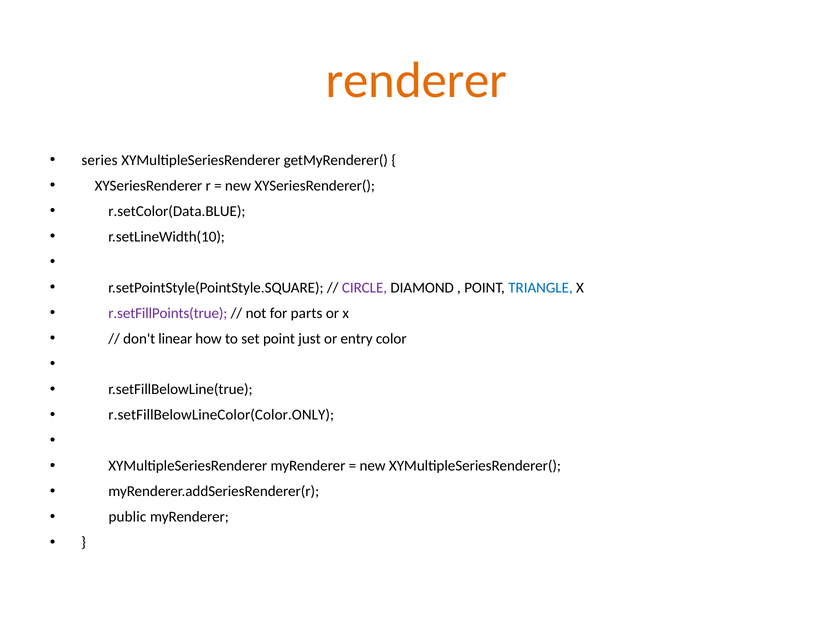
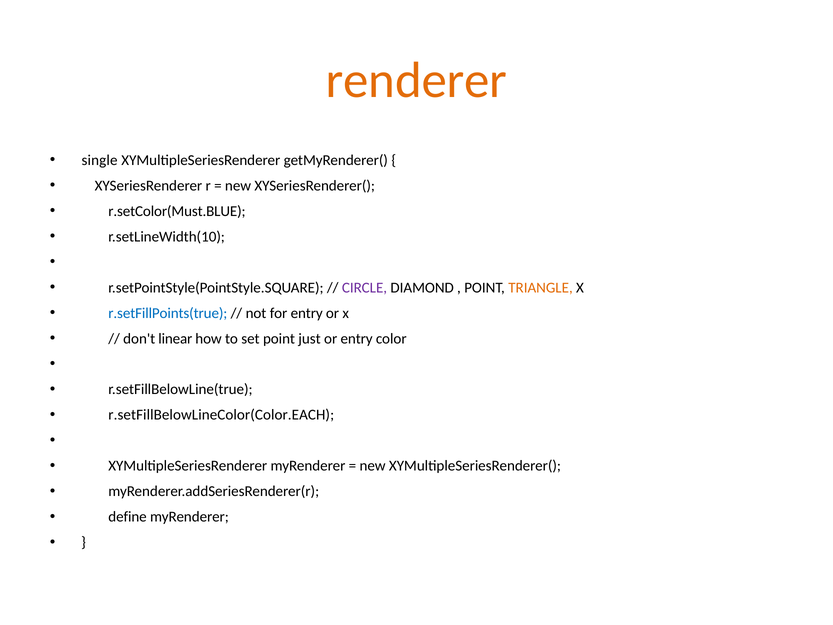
series: series -> single
r.setColor(Data.BLUE: r.setColor(Data.BLUE -> r.setColor(Must.BLUE
TRIANGLE colour: blue -> orange
r.setFillPoints(true colour: purple -> blue
for parts: parts -> entry
r.setFillBelowLineColor(Color.ONLY: r.setFillBelowLineColor(Color.ONLY -> r.setFillBelowLineColor(Color.EACH
public: public -> define
